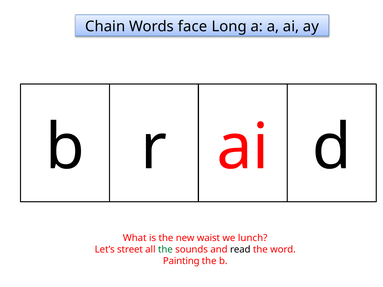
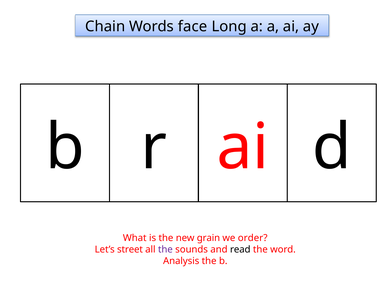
waist: waist -> grain
lunch: lunch -> order
the at (165, 250) colour: green -> purple
Painting: Painting -> Analysis
